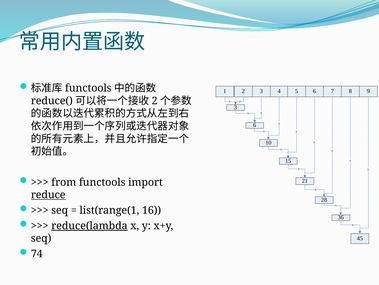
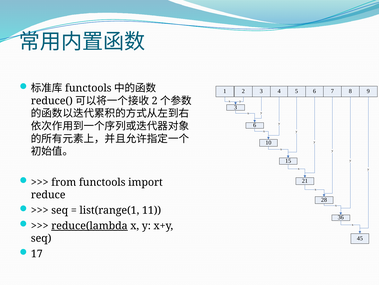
reduce underline: present -> none
16: 16 -> 11
74: 74 -> 17
